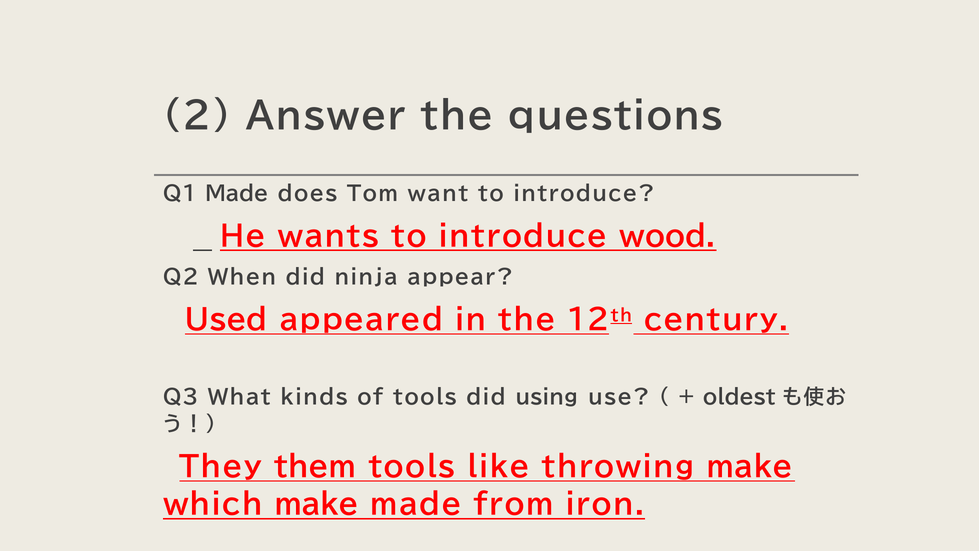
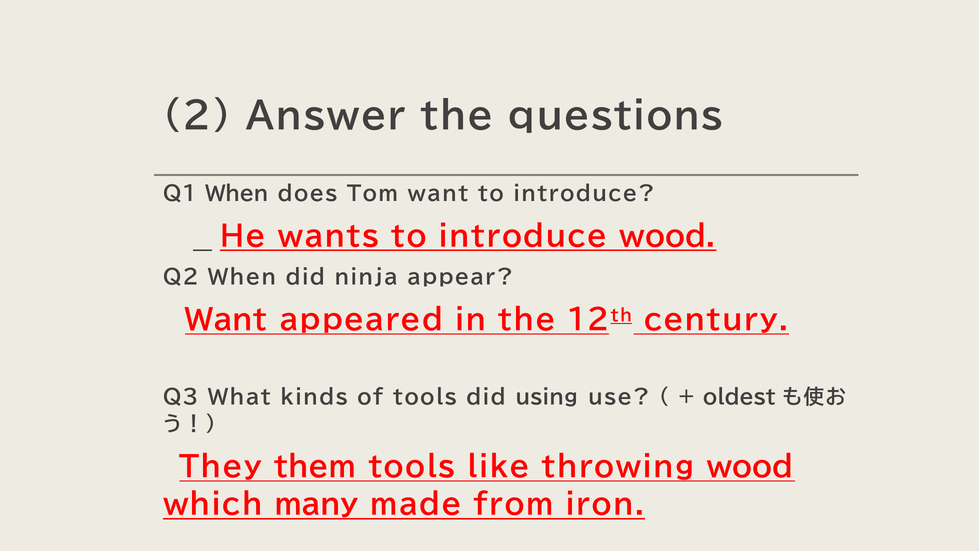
Q1 Made: Made -> When
Used at (226, 320): Used -> Want
throwing make: make -> wood
which make: make -> many
